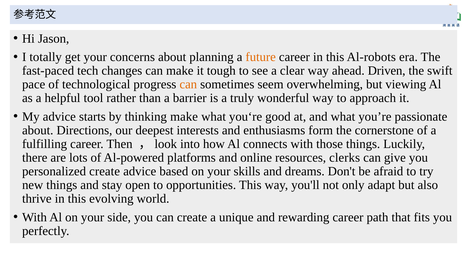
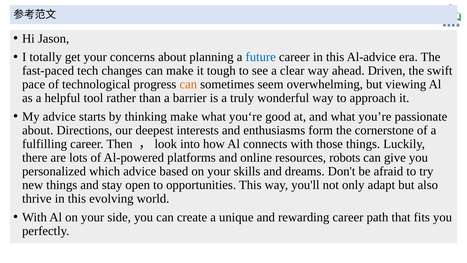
future colour: orange -> blue
Al-robots: Al-robots -> Al-advice
clerks: clerks -> robots
personalized create: create -> which
